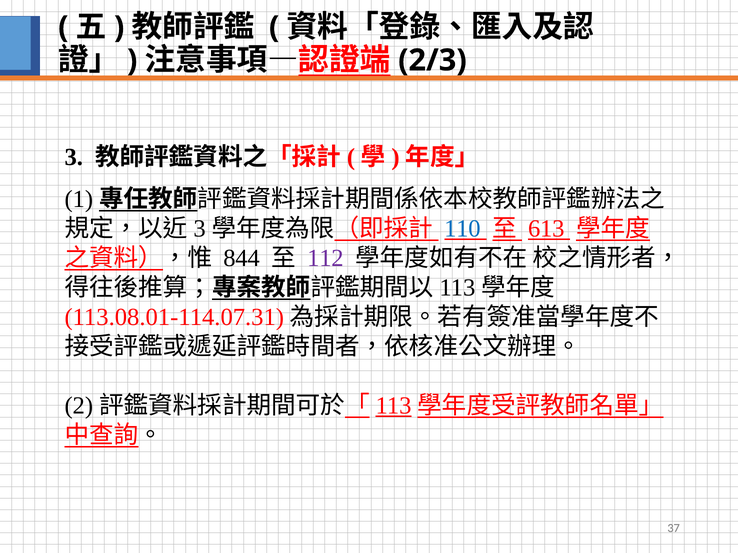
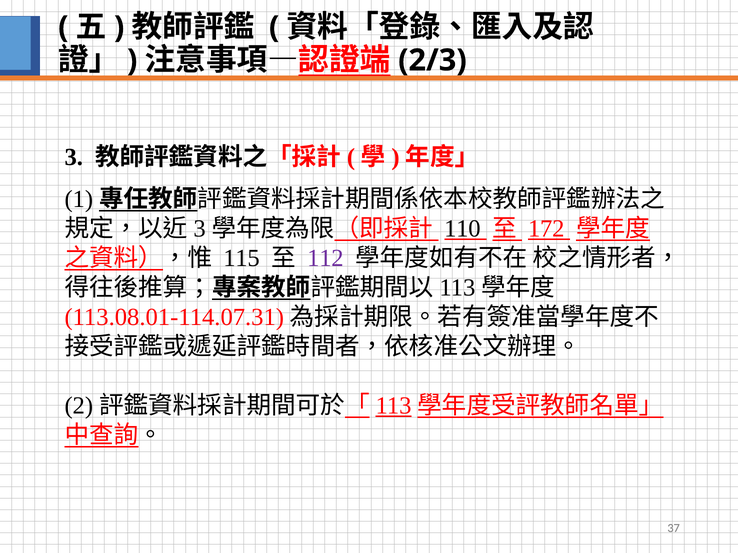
110 colour: blue -> black
613: 613 -> 172
844: 844 -> 115
